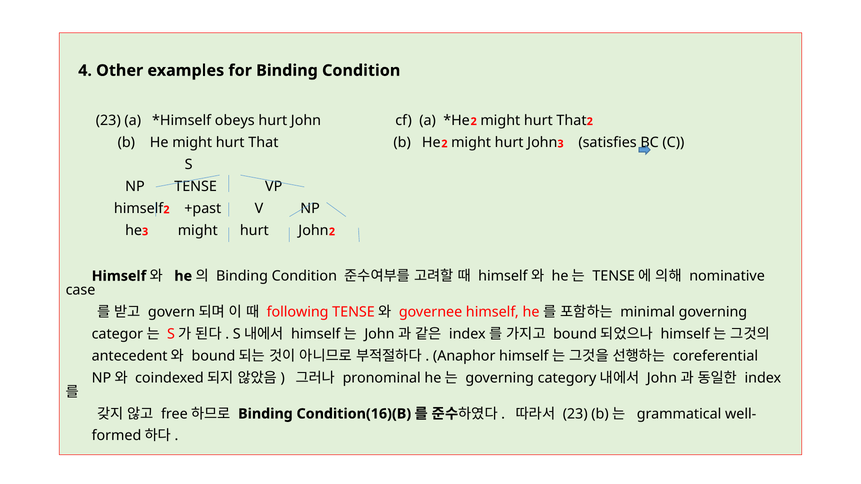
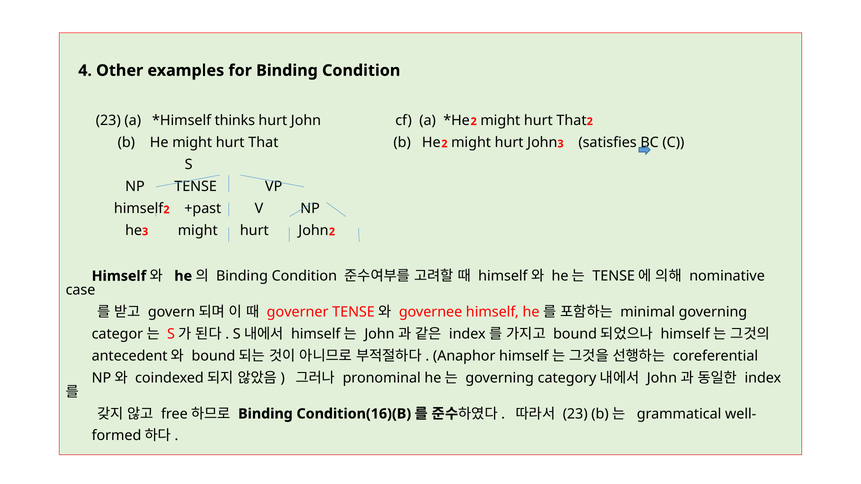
obeys: obeys -> thinks
following: following -> governer
